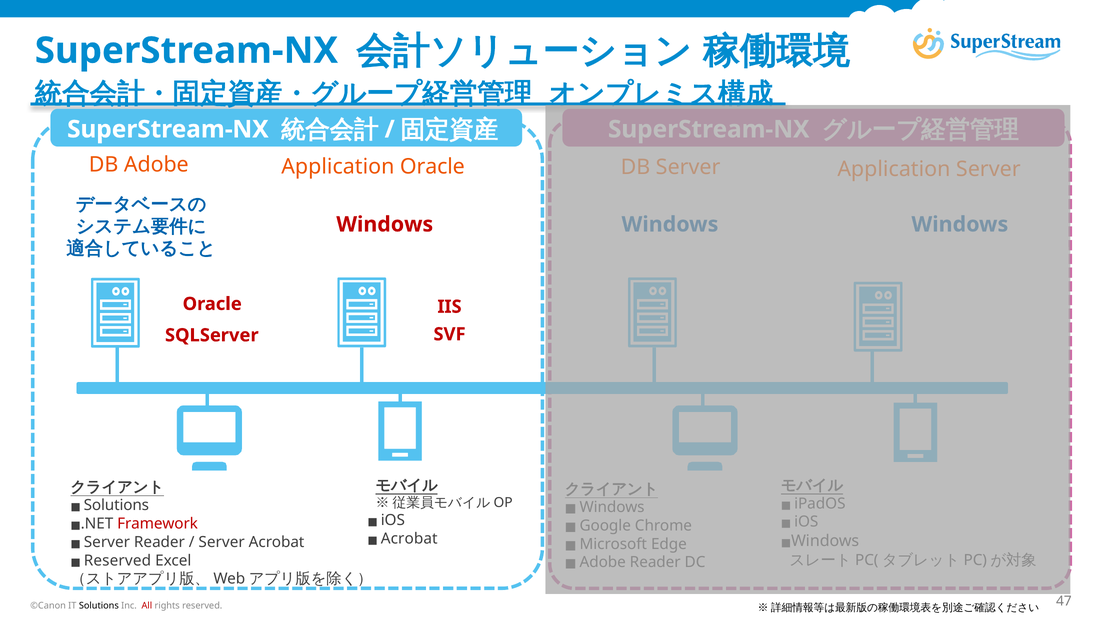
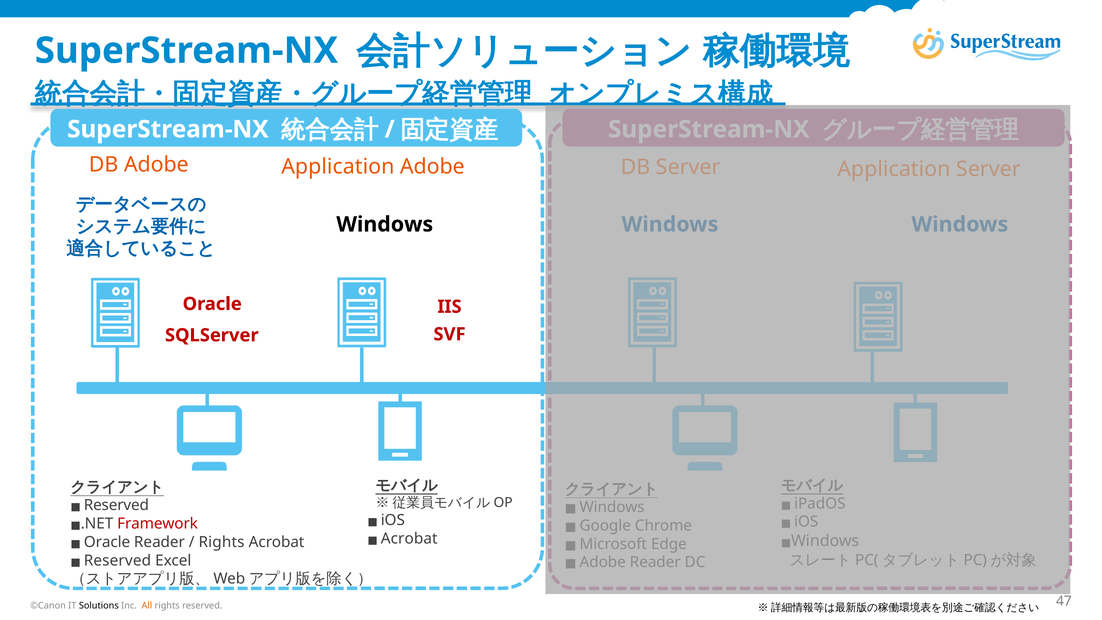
Application Oracle: Oracle -> Adobe
Windows at (385, 224) colour: red -> black
Solutions at (116, 505): Solutions -> Reserved
Server at (107, 542): Server -> Oracle
Server at (222, 542): Server -> Rights
All colour: red -> orange
